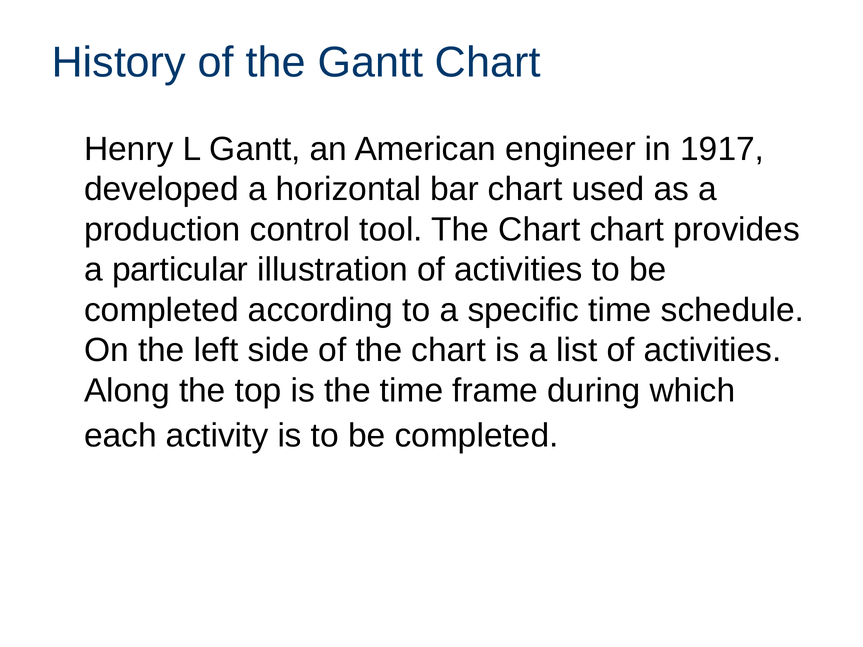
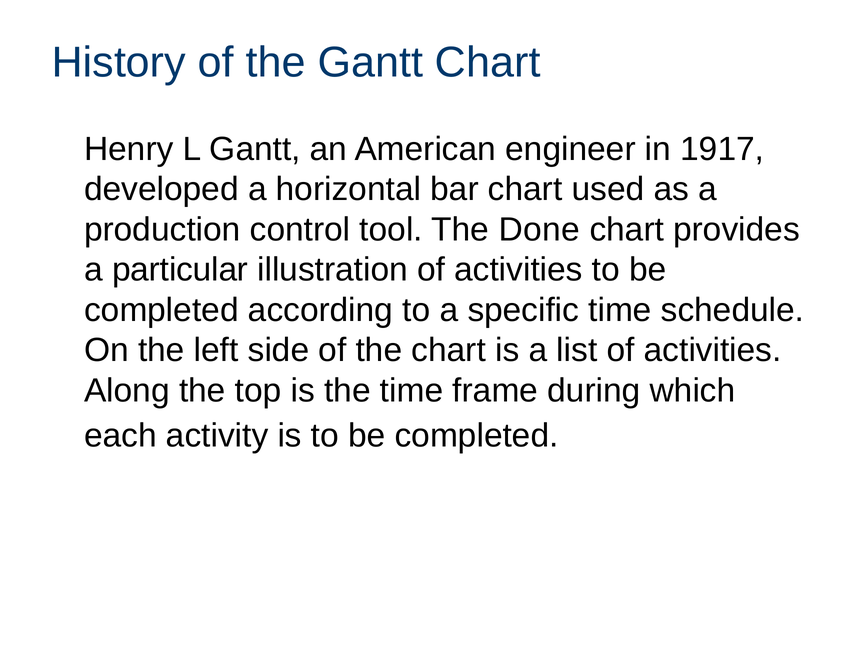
tool The Chart: Chart -> Done
